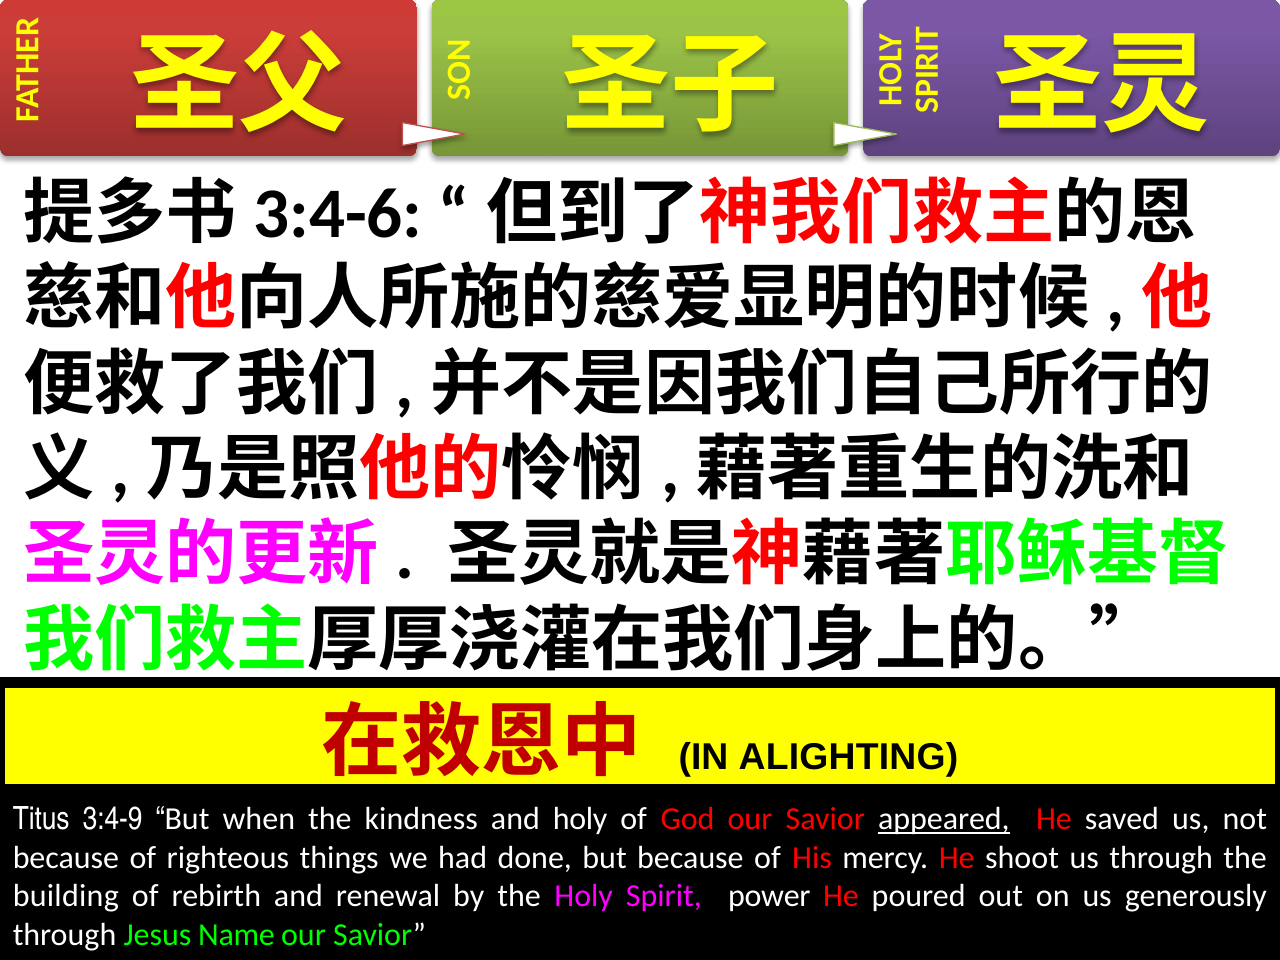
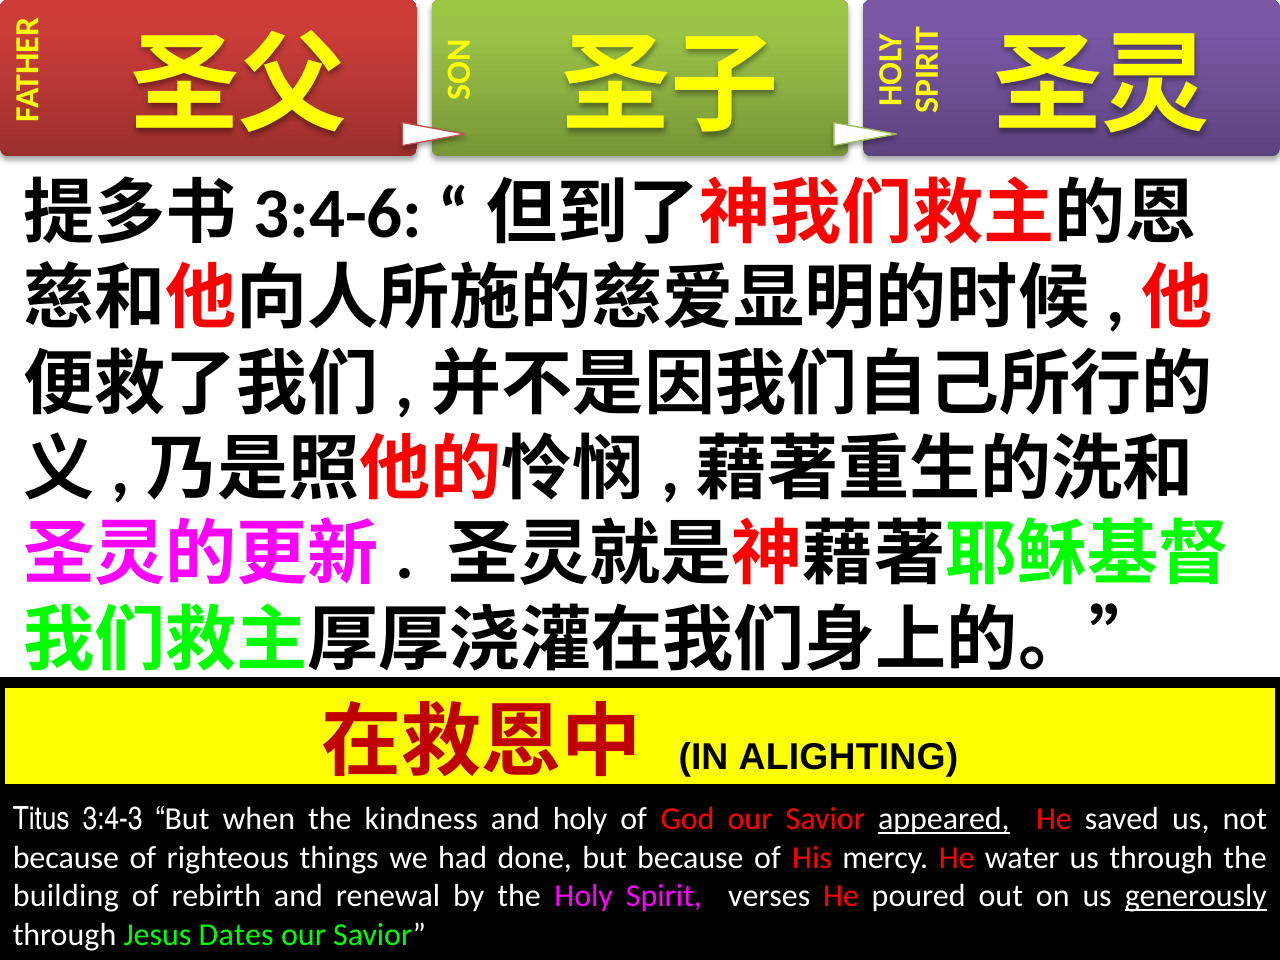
3:4-9: 3:4-9 -> 3:4-3
shoot: shoot -> water
power: power -> verses
generously underline: none -> present
Name: Name -> Dates
